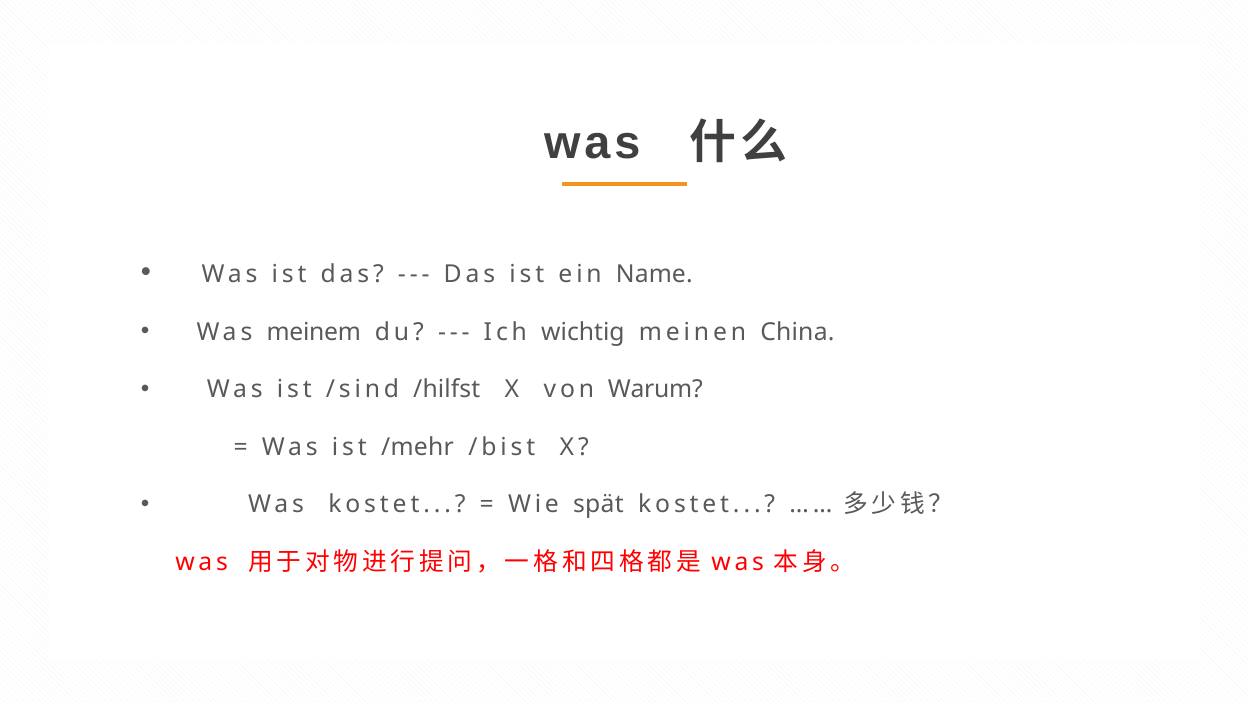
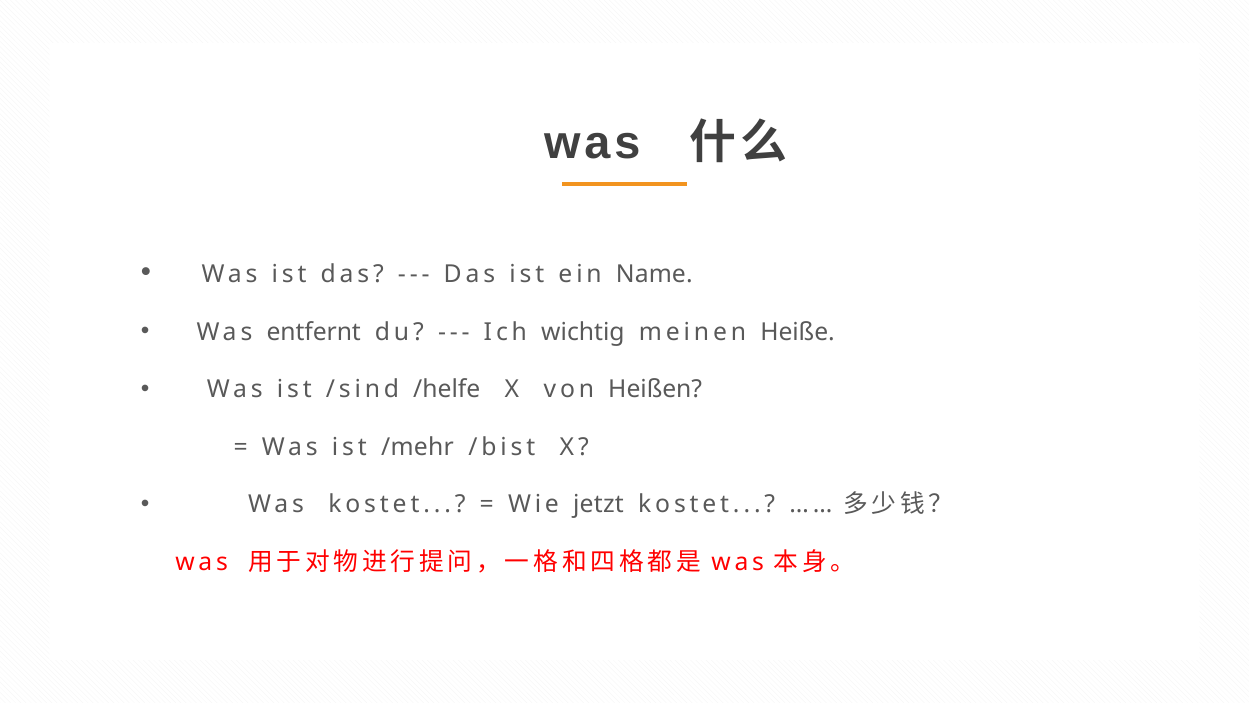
meinem: meinem -> entfernt
China: China -> Heiße
/hilfst: /hilfst -> /helfe
Warum: Warum -> Heißen
spät: spät -> jetzt
